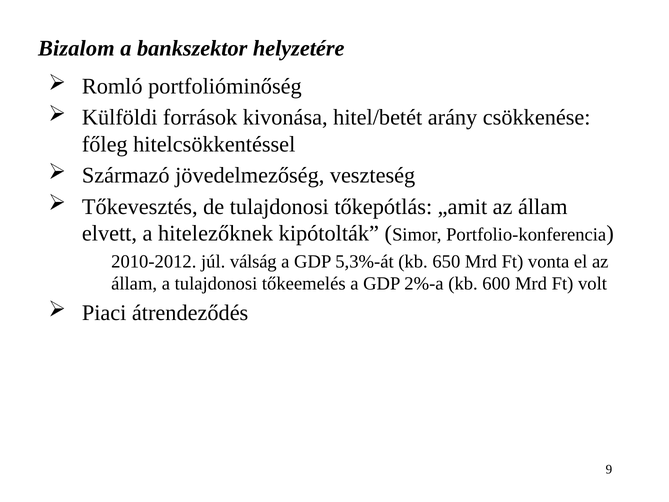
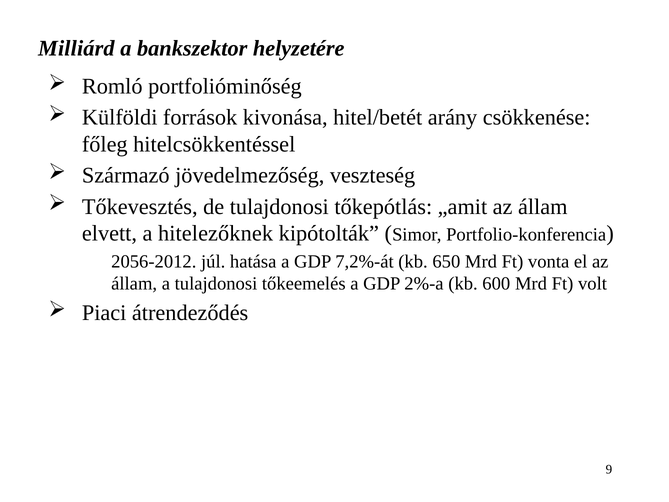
Bizalom: Bizalom -> Milliárd
2010-2012: 2010-2012 -> 2056-2012
válság: válság -> hatása
5,3%-át: 5,3%-át -> 7,2%-át
